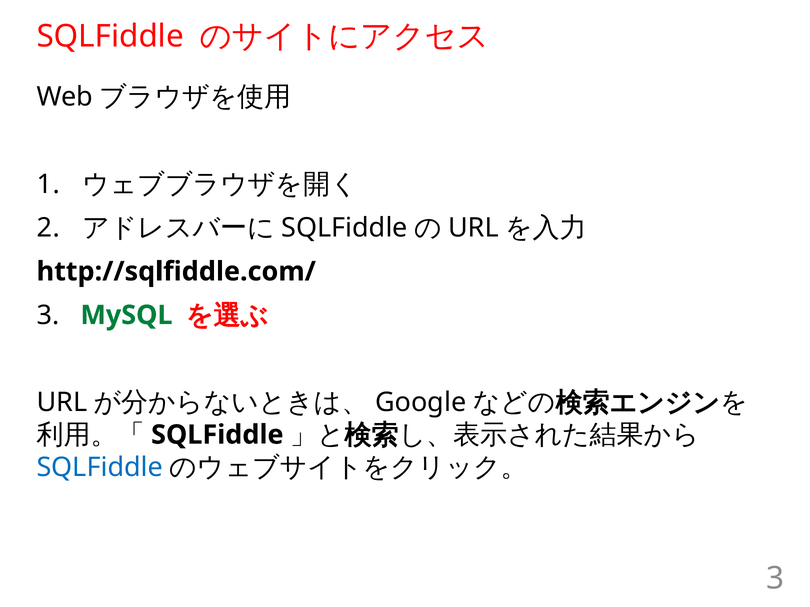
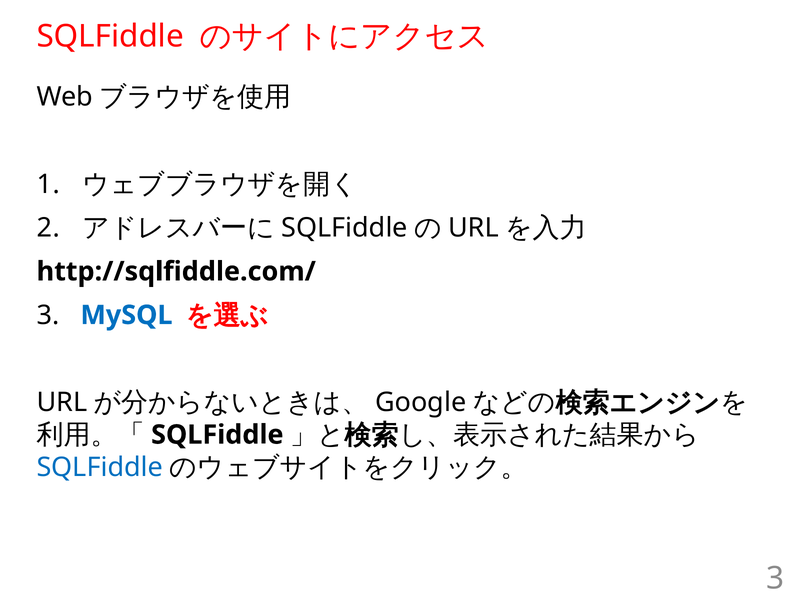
MySQL colour: green -> blue
